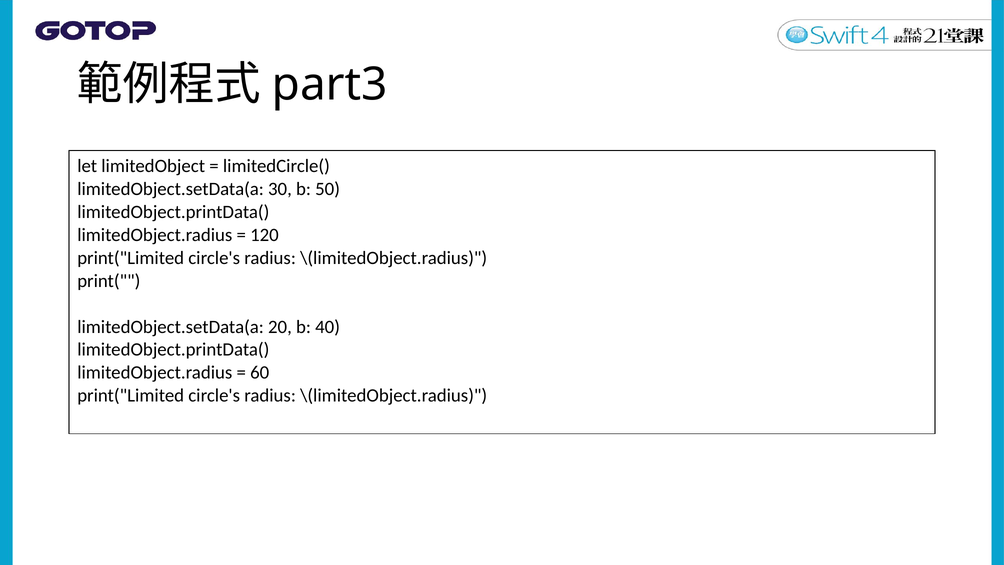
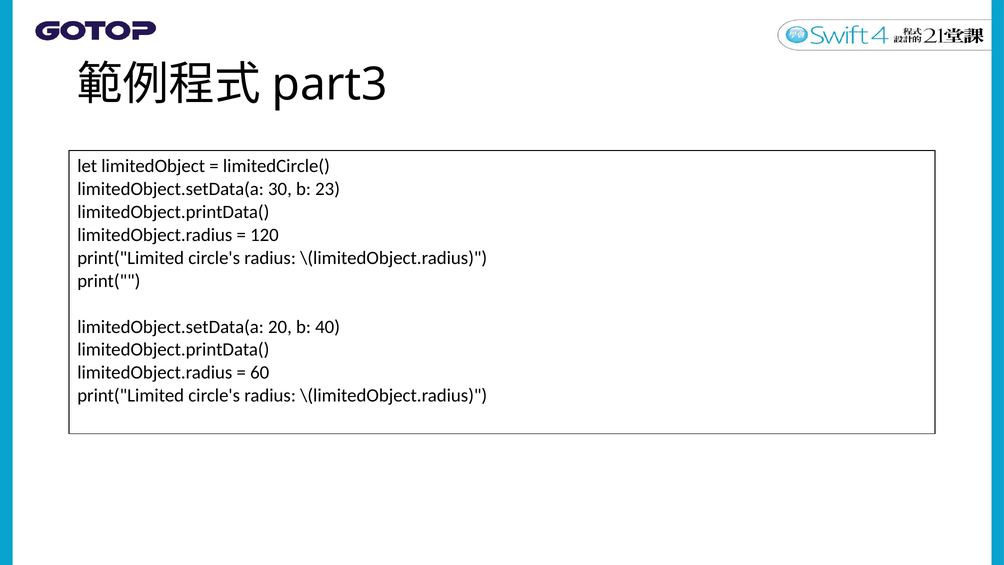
50: 50 -> 23
